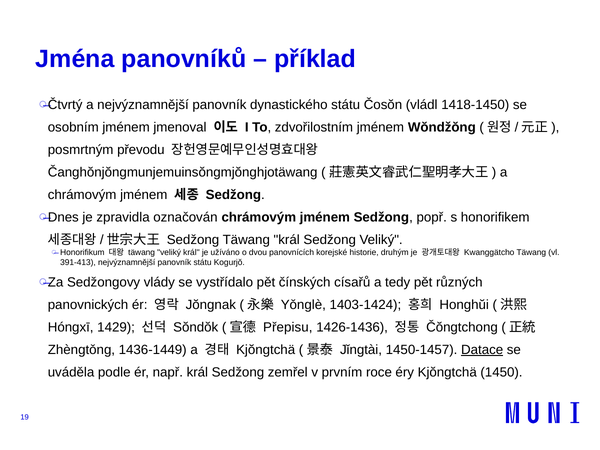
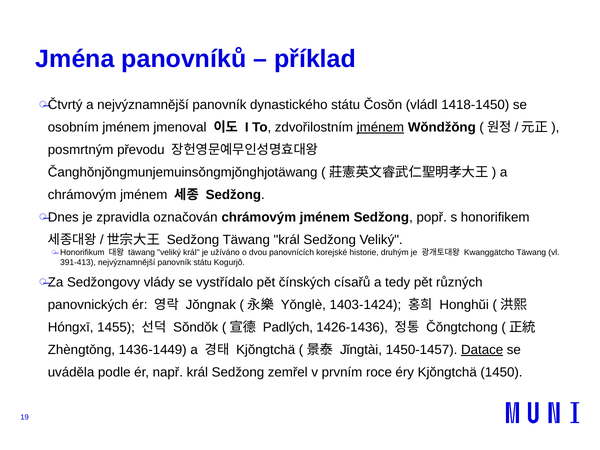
jménem at (380, 127) underline: none -> present
1429: 1429 -> 1455
Přepisu: Přepisu -> Padlých
